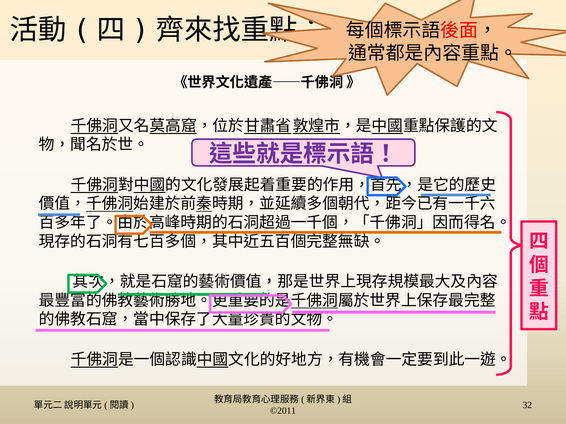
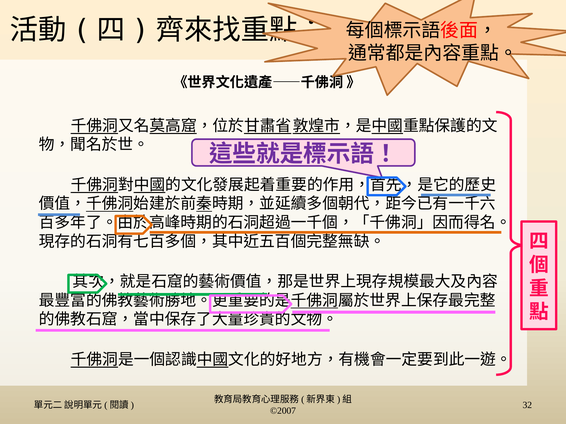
©2011: ©2011 -> ©2007
